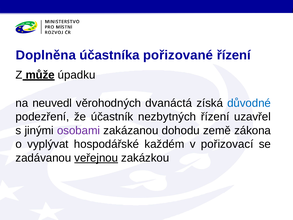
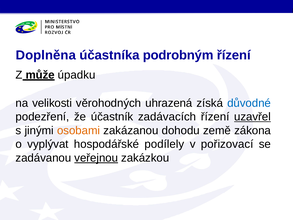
pořizované: pořizované -> podrobným
neuvedl: neuvedl -> velikosti
dvanáctá: dvanáctá -> uhrazená
nezbytných: nezbytných -> zadávacích
uzavřel underline: none -> present
osobami colour: purple -> orange
každém: každém -> podílely
